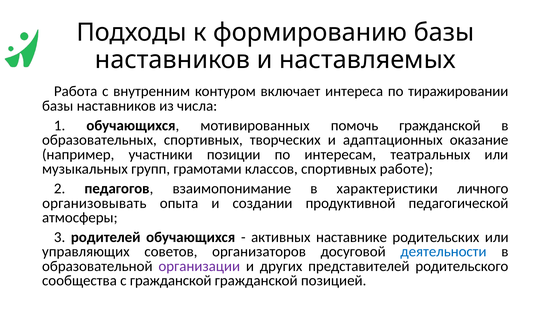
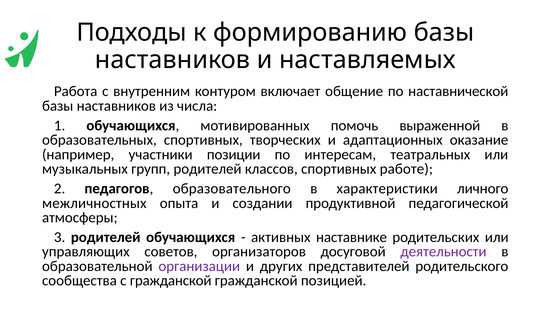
интереса: интереса -> общение
тиражировании: тиражировании -> наставнической
помочь гражданской: гражданской -> выраженной
групп грамотами: грамотами -> родителей
взаимопонимание: взаимопонимание -> образовательного
организовывать: организовывать -> межличностных
деятельности colour: blue -> purple
